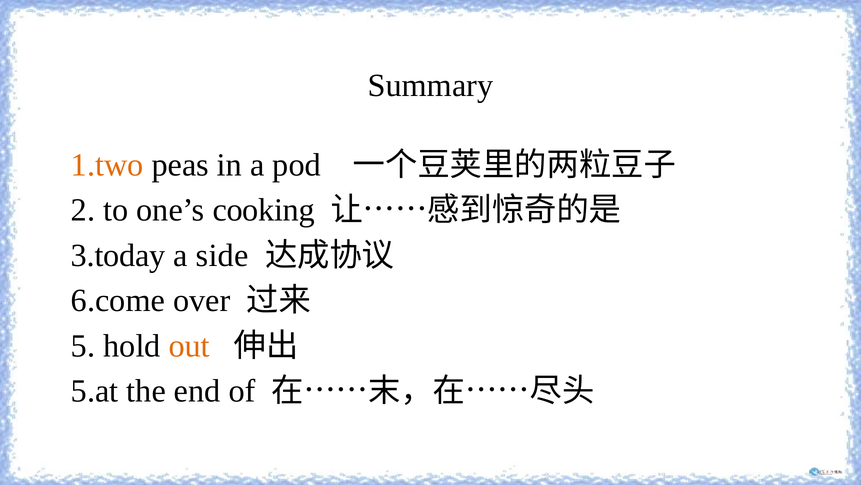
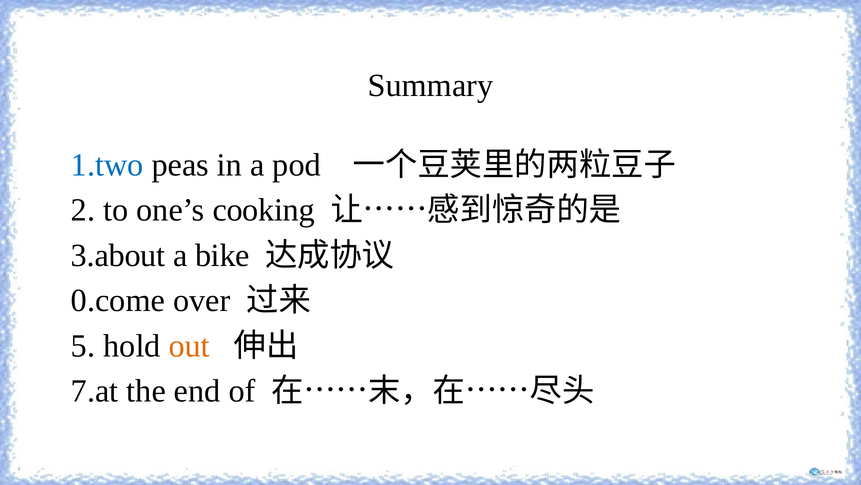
1.two colour: orange -> blue
3.today: 3.today -> 3.about
side: side -> bike
6.come: 6.come -> 0.come
5.at: 5.at -> 7.at
